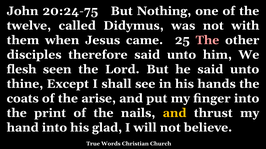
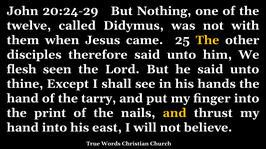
20:24-75: 20:24-75 -> 20:24-29
The at (207, 40) colour: pink -> yellow
coats at (23, 99): coats -> hand
arise: arise -> tarry
glad: glad -> east
